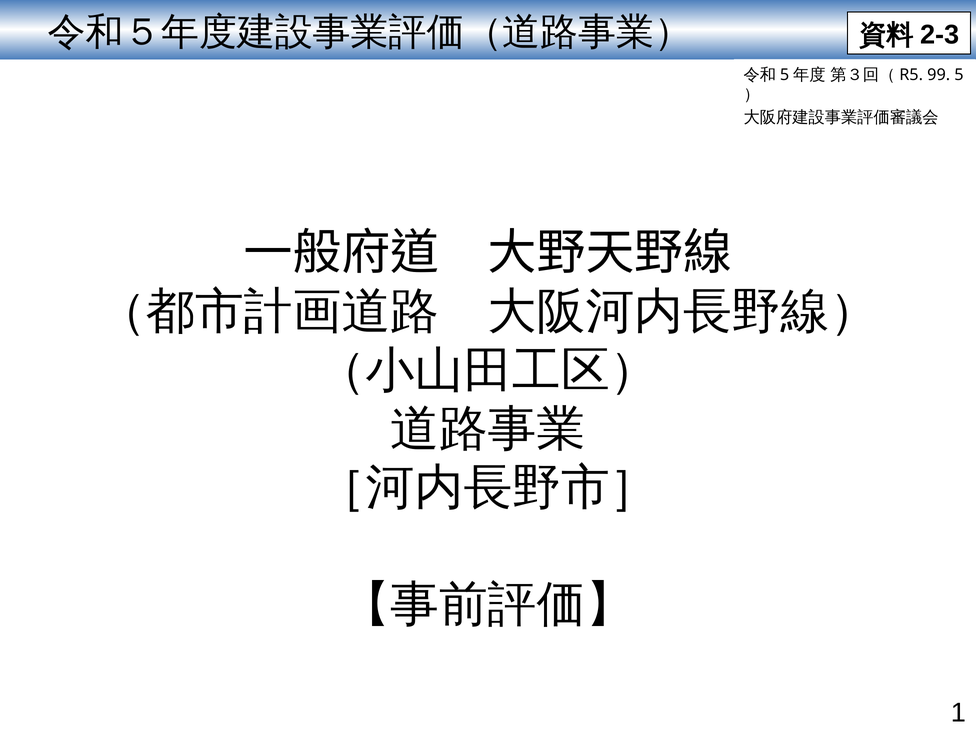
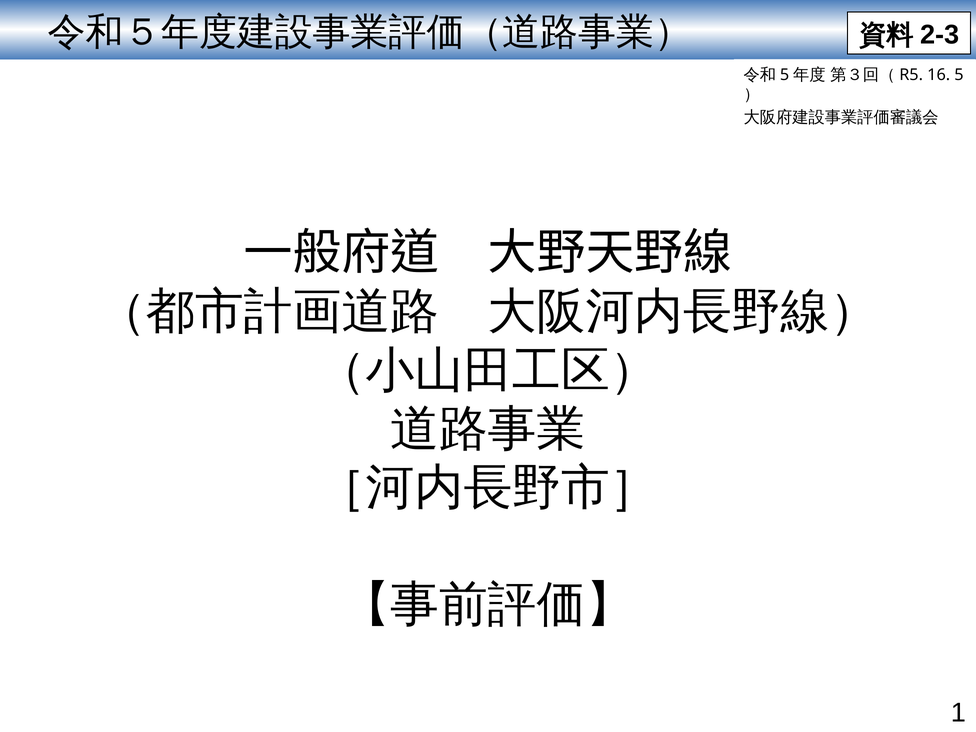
99: 99 -> 16
